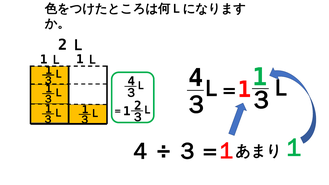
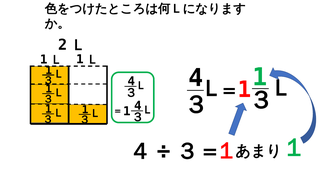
1 2: 2 -> 4
